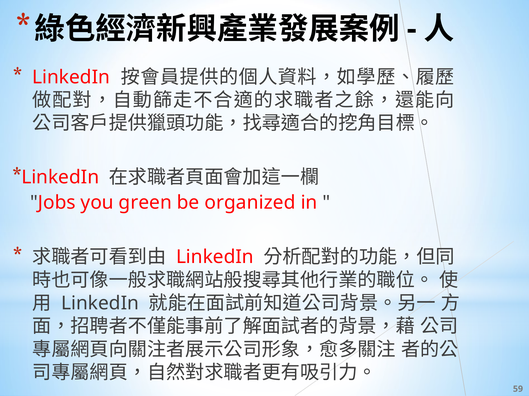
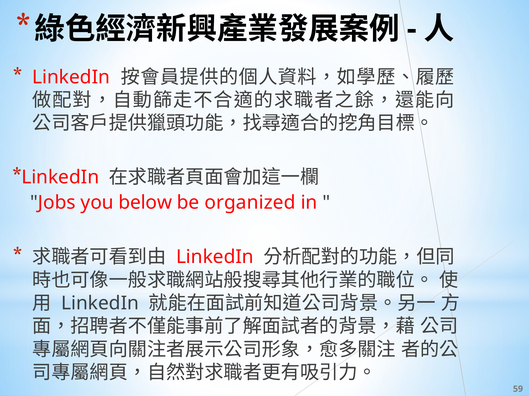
green: green -> below
